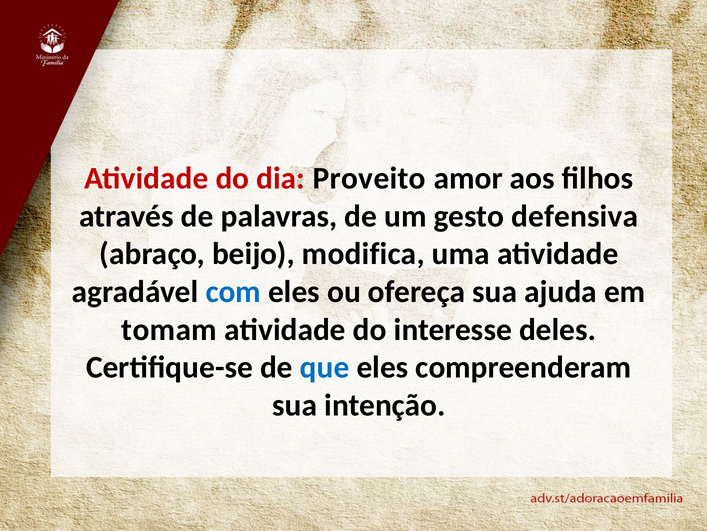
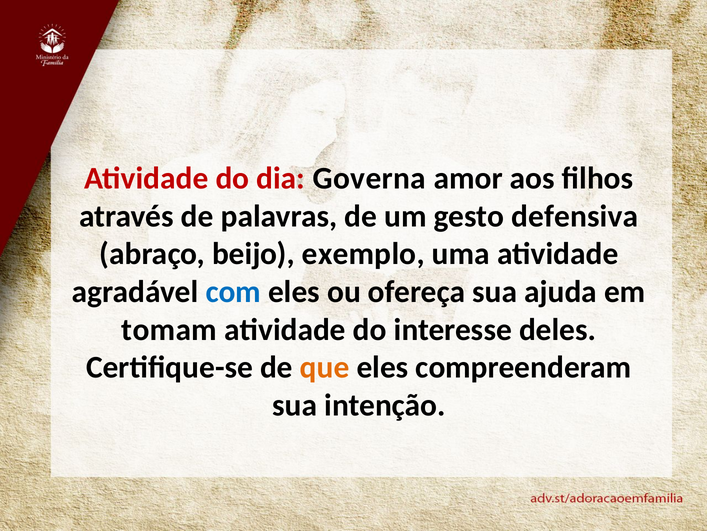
Proveito: Proveito -> Governa
modifica: modifica -> exemplo
que colour: blue -> orange
